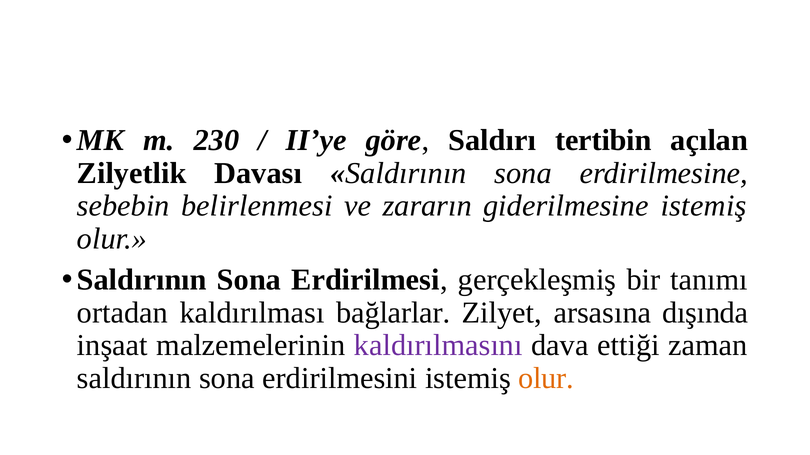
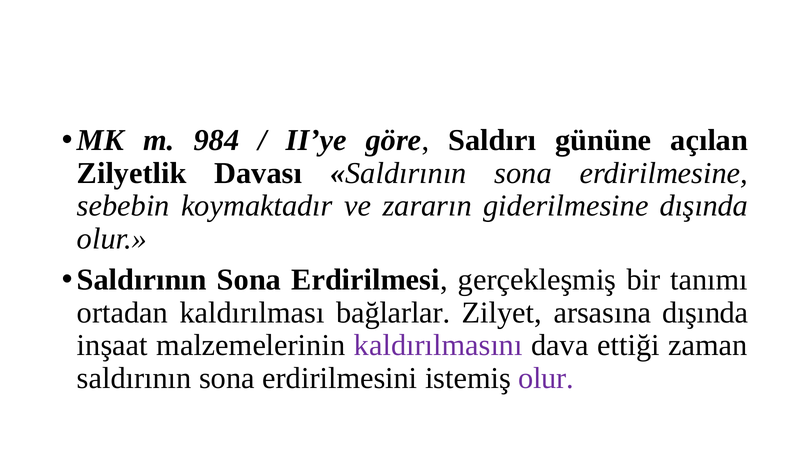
230: 230 -> 984
tertibin: tertibin -> gününe
belirlenmesi: belirlenmesi -> koymaktadır
giderilmesine istemiş: istemiş -> dışında
olur at (546, 379) colour: orange -> purple
